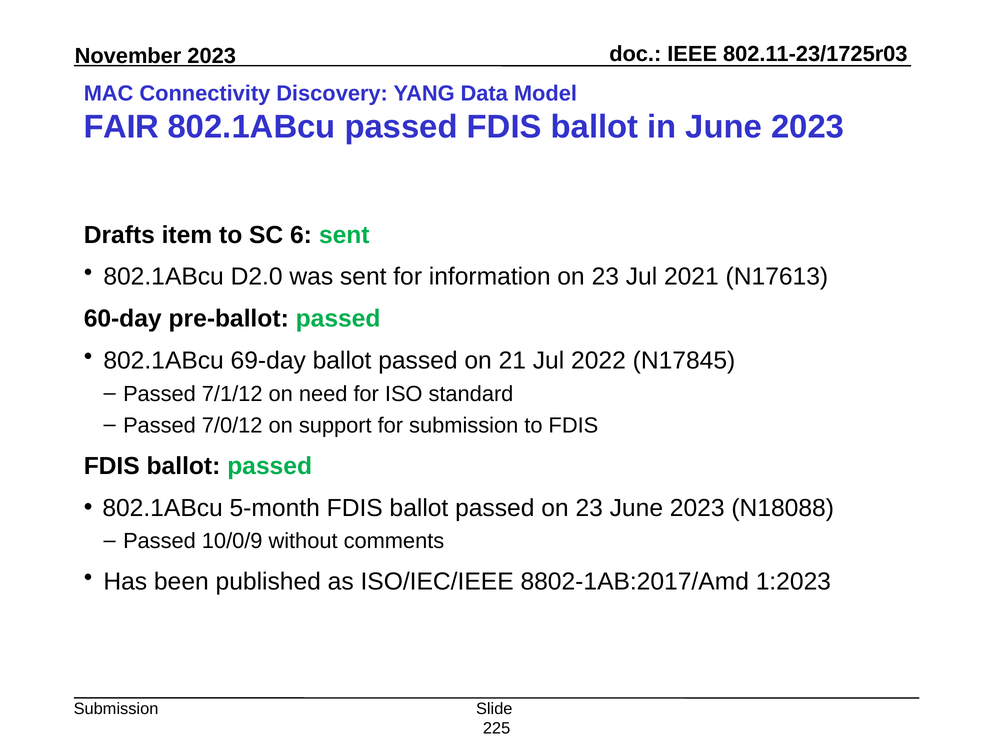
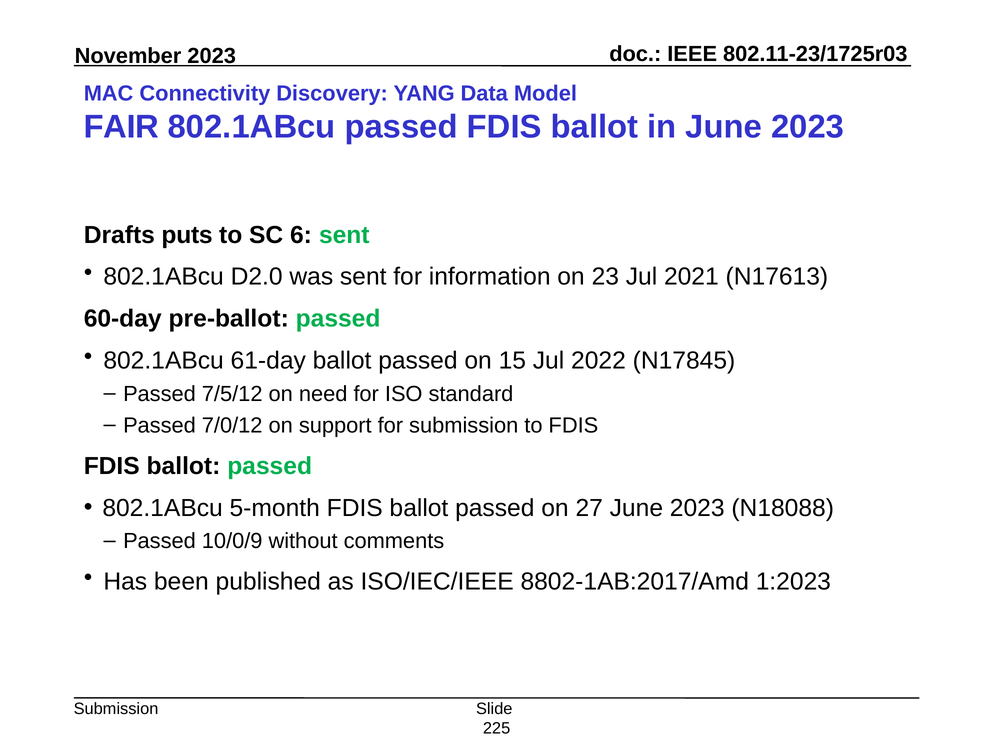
item: item -> puts
69-day: 69-day -> 61-day
21: 21 -> 15
7/1/12: 7/1/12 -> 7/5/12
passed on 23: 23 -> 27
